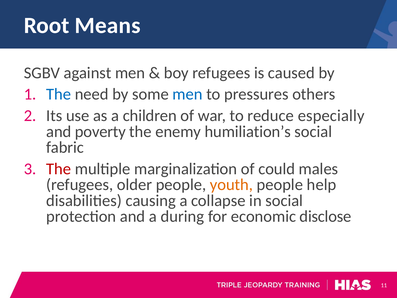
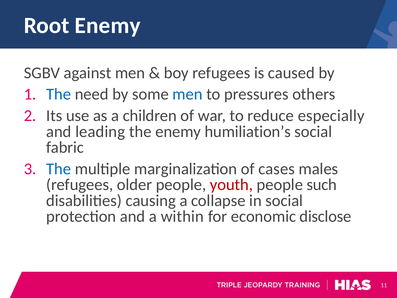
Root Means: Means -> Enemy
poverty: poverty -> leading
The at (59, 169) colour: red -> blue
could: could -> cases
youth colour: orange -> red
help: help -> such
during: during -> within
